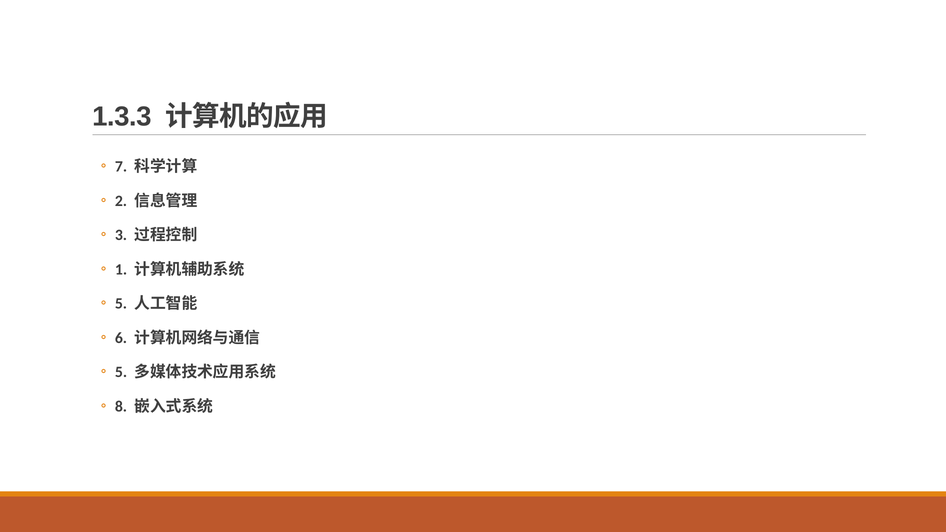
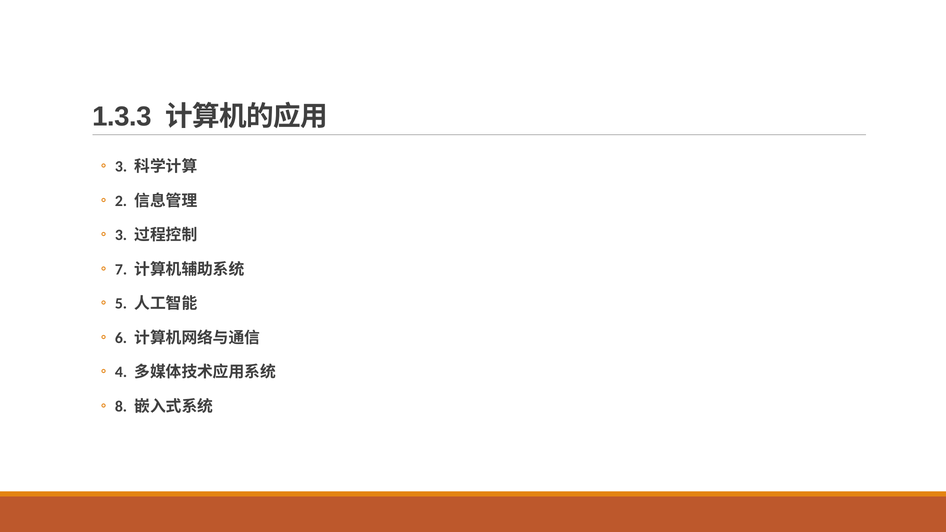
7 at (121, 167): 7 -> 3
1: 1 -> 7
5 at (121, 372): 5 -> 4
